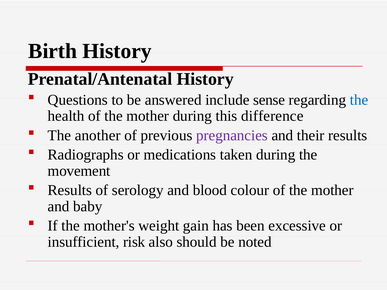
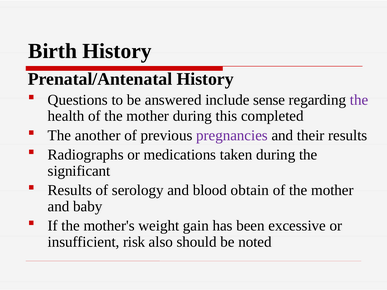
the at (359, 100) colour: blue -> purple
difference: difference -> completed
movement: movement -> significant
colour: colour -> obtain
